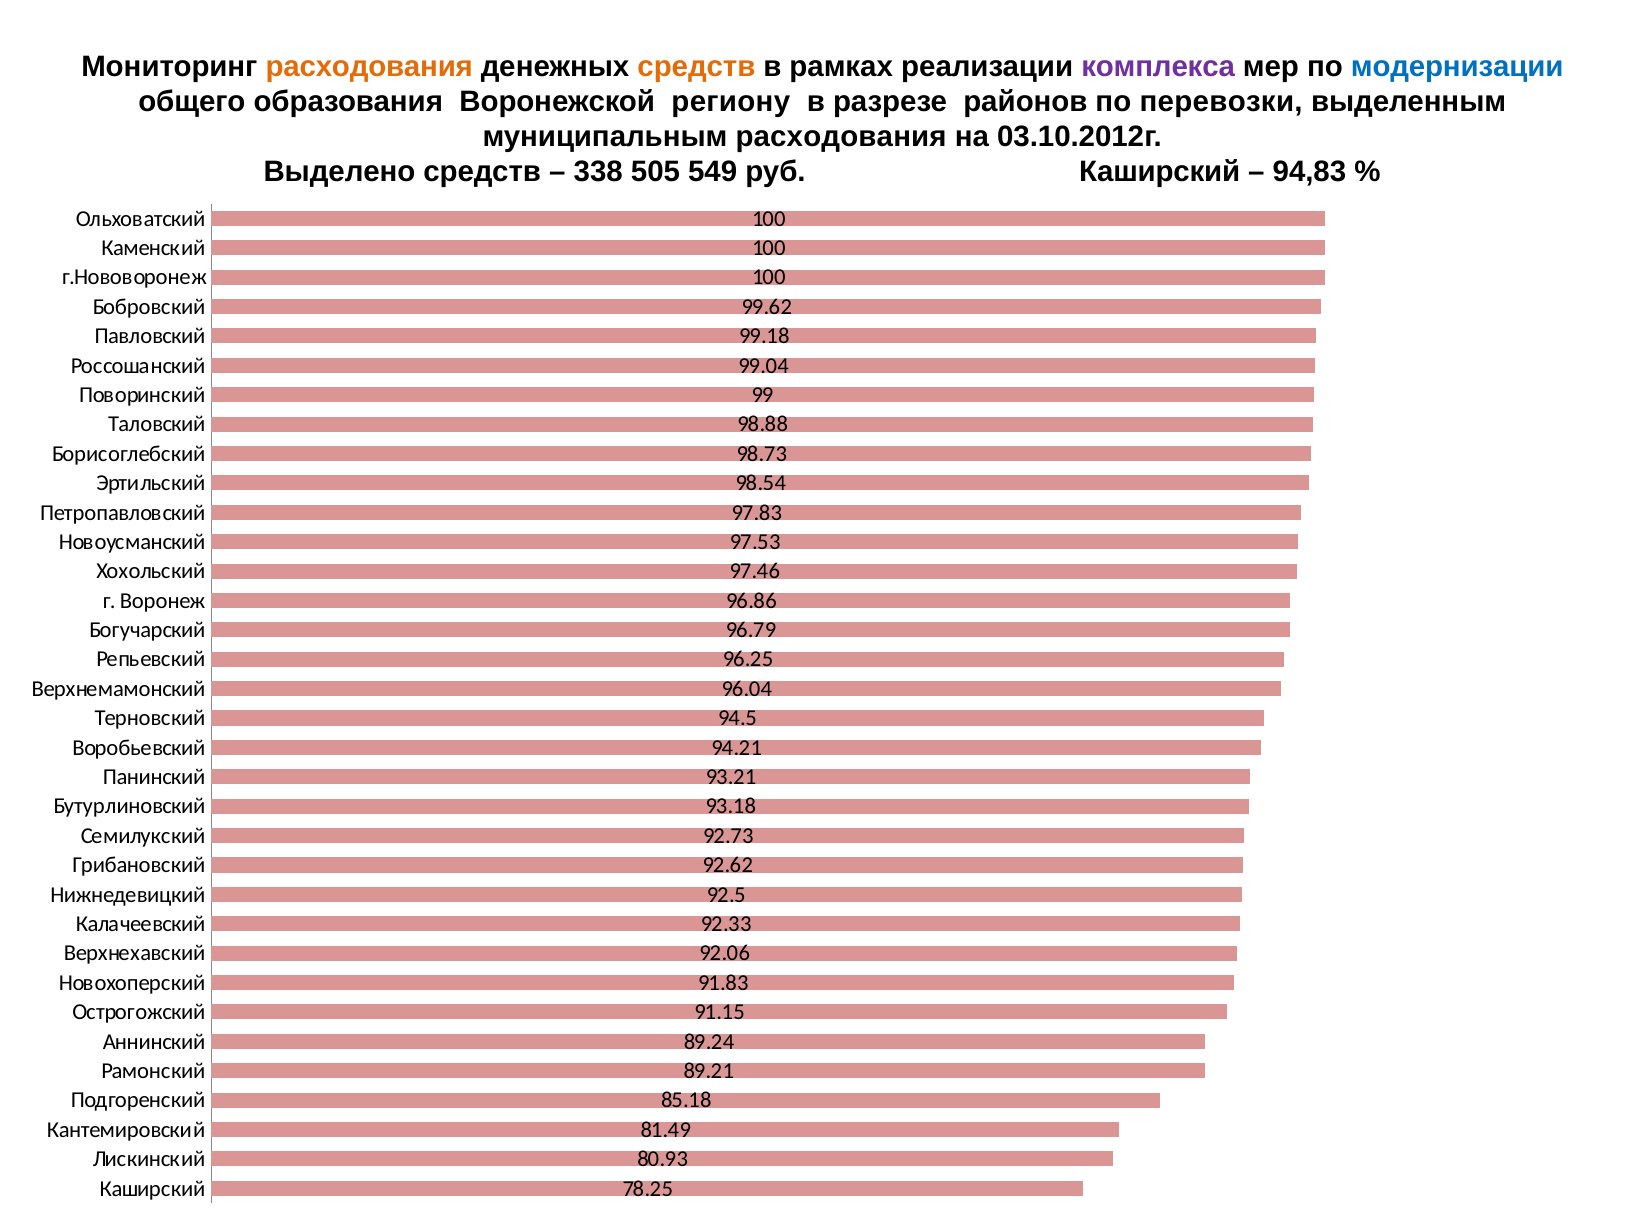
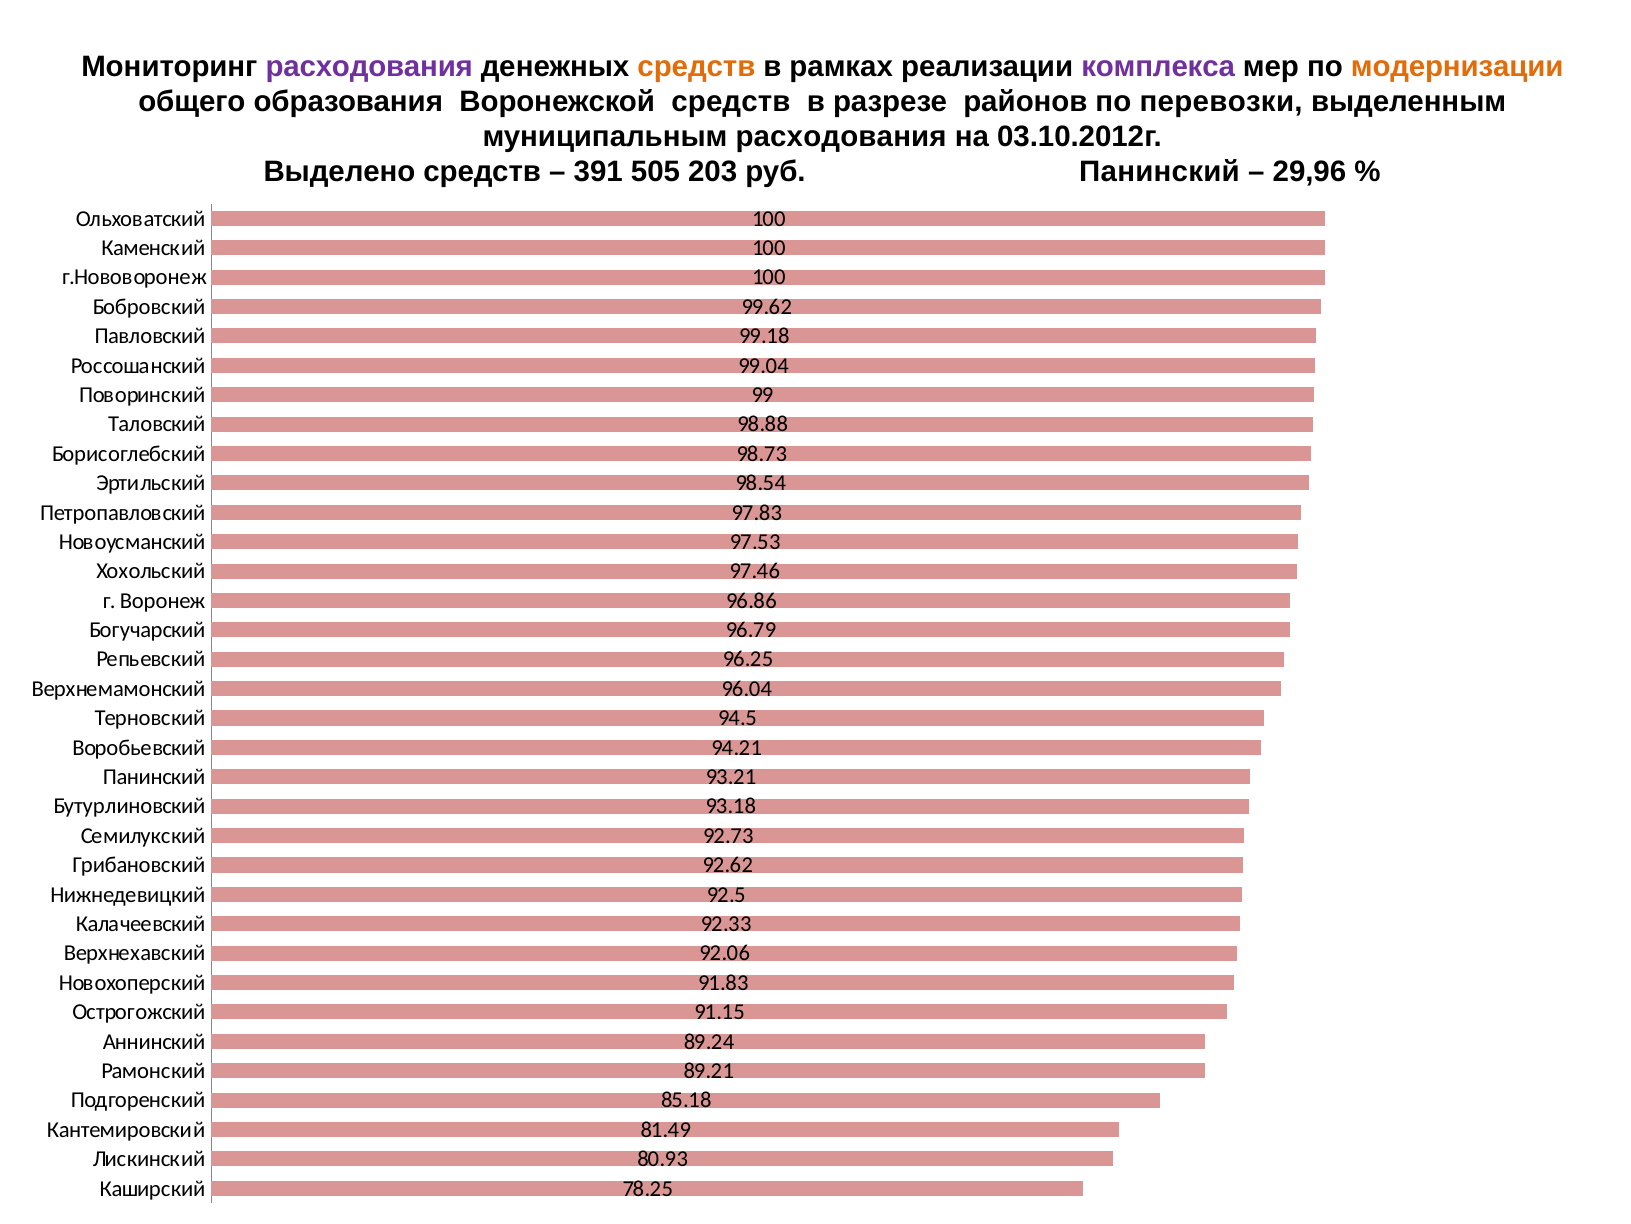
расходования at (369, 66) colour: orange -> purple
модернизации colour: blue -> orange
Воронежской региону: региону -> средств
338: 338 -> 391
549: 549 -> 203
руб Каширский: Каширский -> Панинский
94,83: 94,83 -> 29,96
